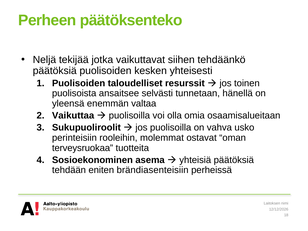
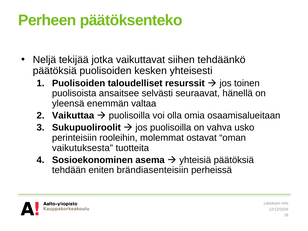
tunnetaan: tunnetaan -> seuraavat
terveysruokaa: terveysruokaa -> vaikutuksesta
